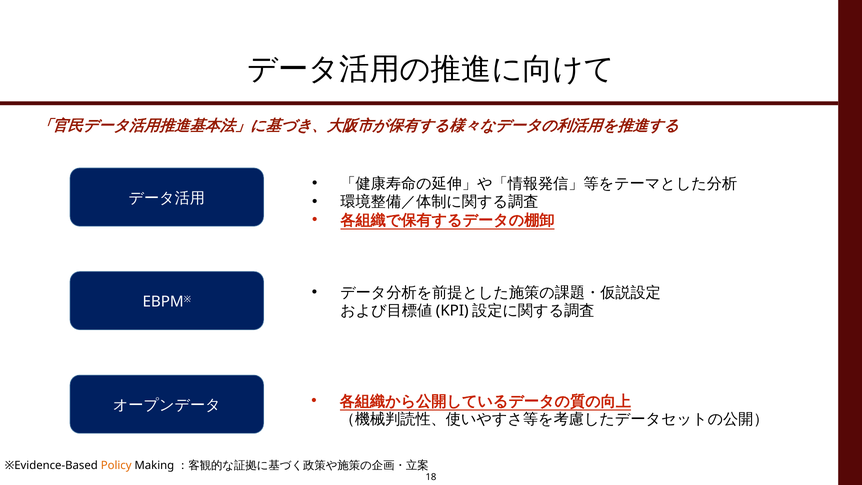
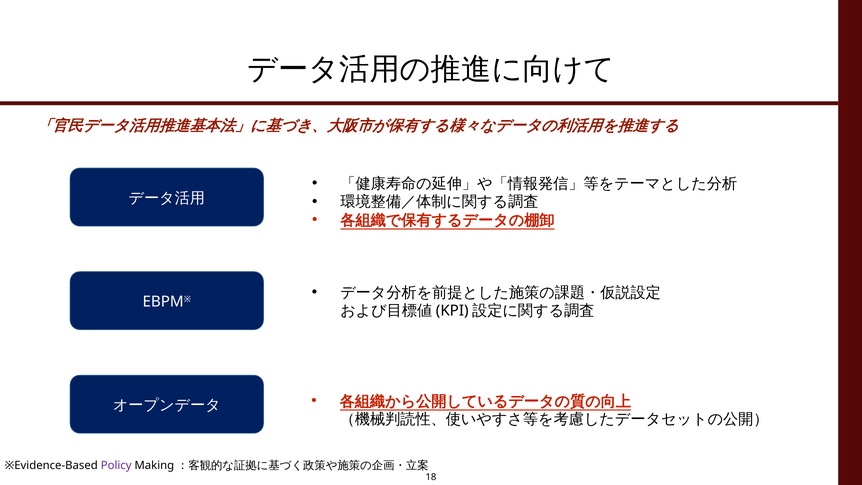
Policy colour: orange -> purple
